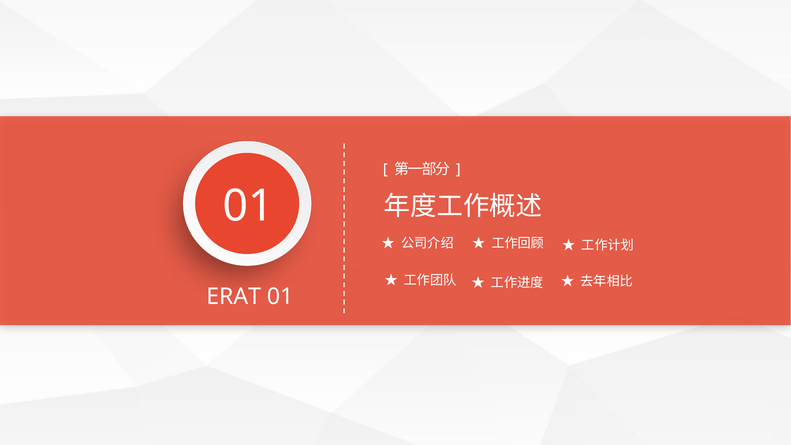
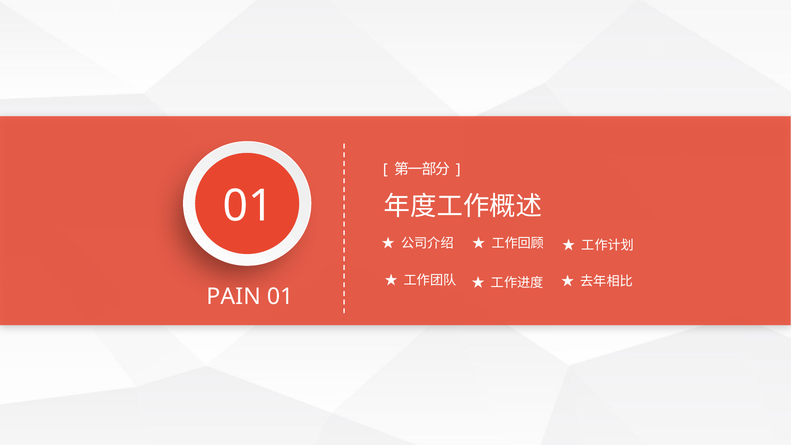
ERAT: ERAT -> PAIN
